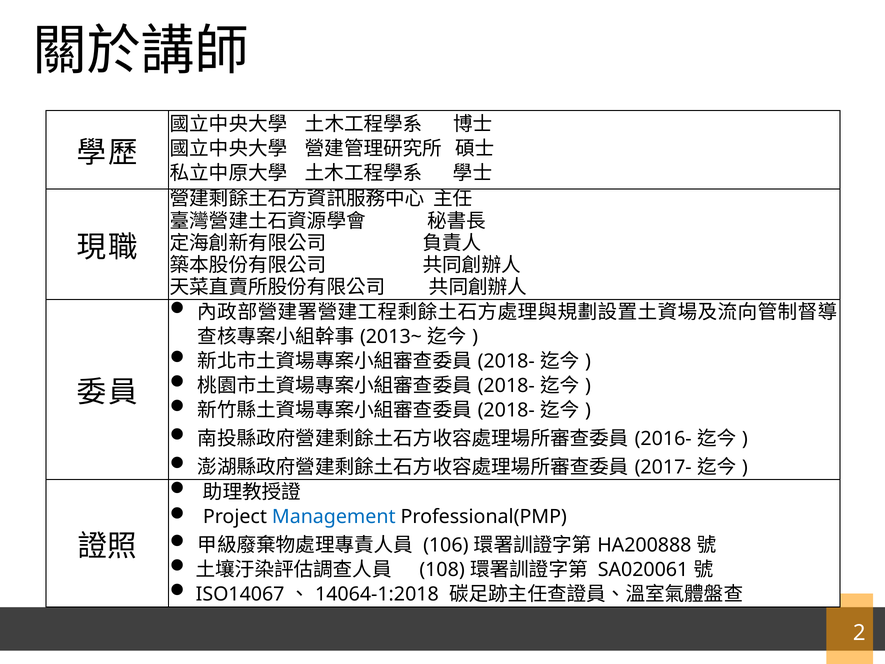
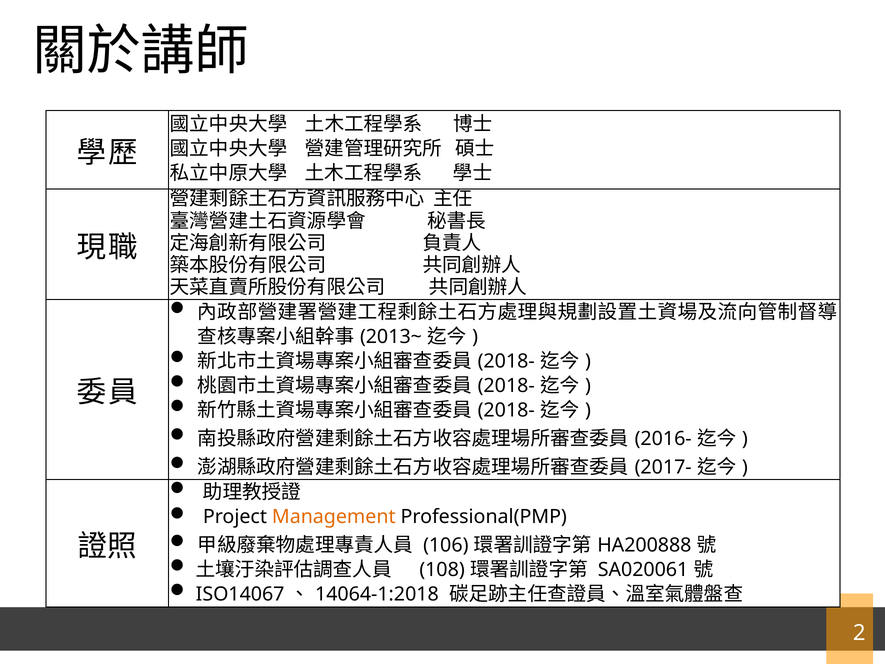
Management colour: blue -> orange
